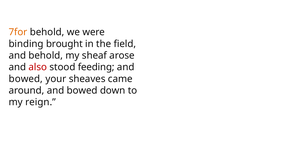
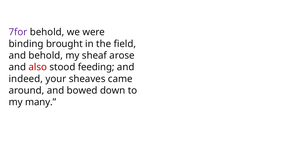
7for colour: orange -> purple
bowed at (26, 79): bowed -> indeed
reign: reign -> many
